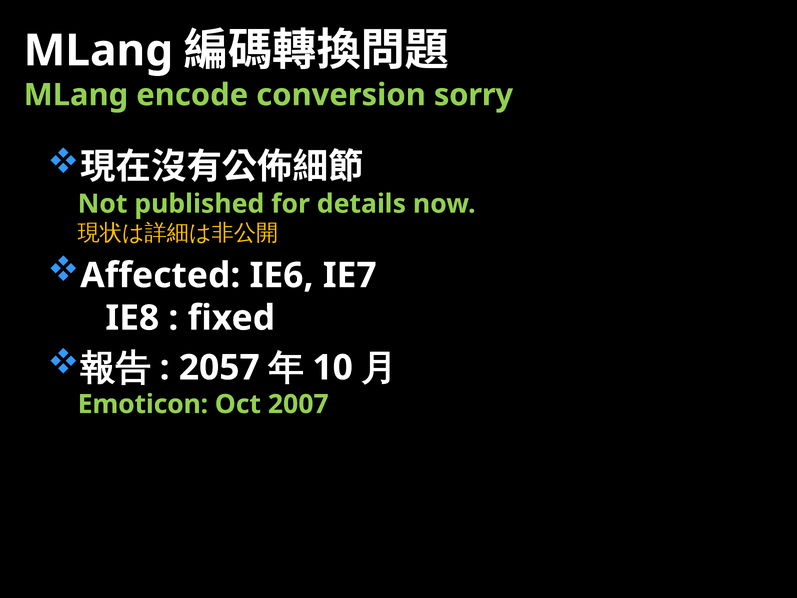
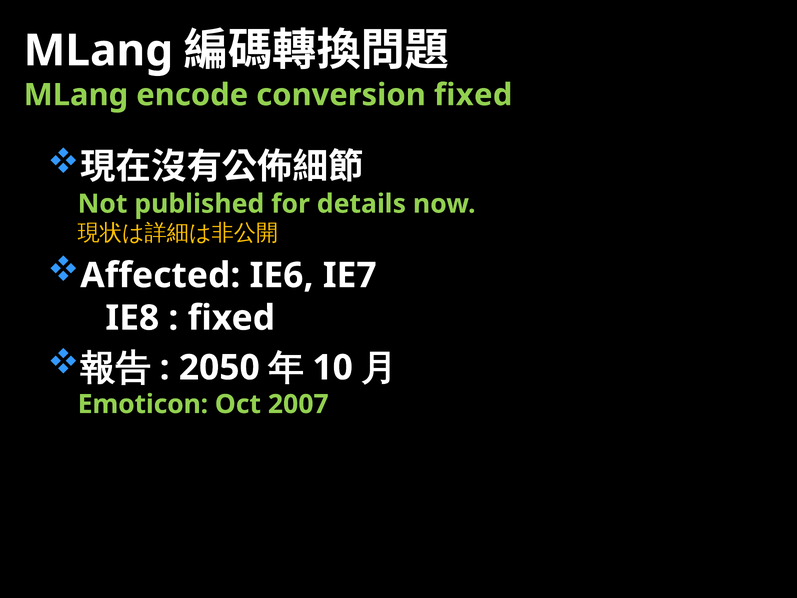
conversion sorry: sorry -> fixed
2057: 2057 -> 2050
